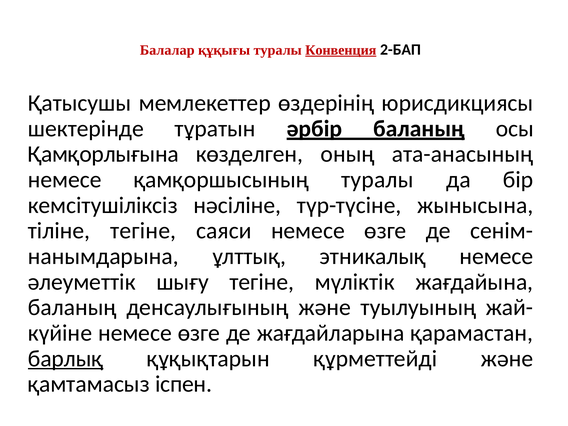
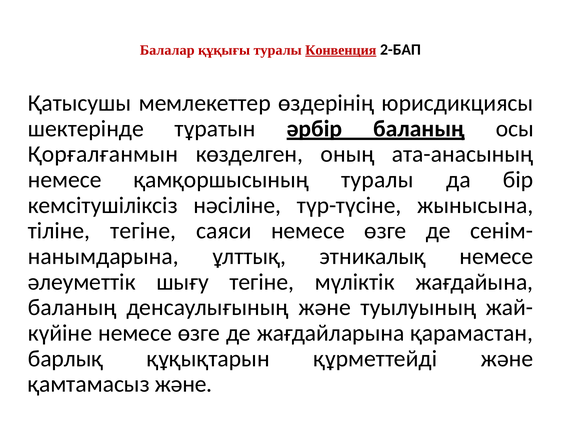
Қамқорлығына: Қамқорлығына -> Қорғалғанмын
барлық underline: present -> none
қамтамасыз іспен: іспен -> және
